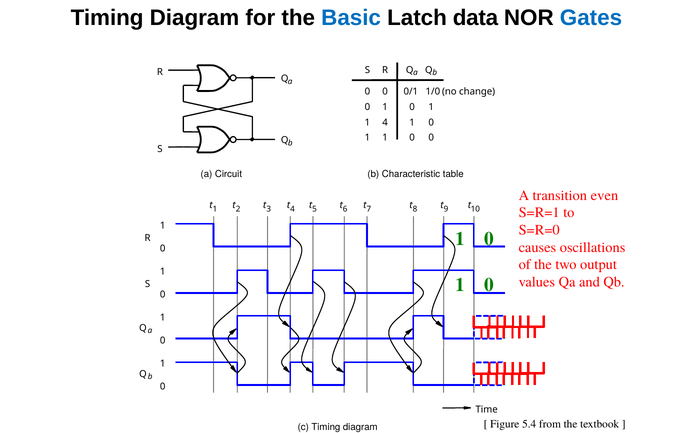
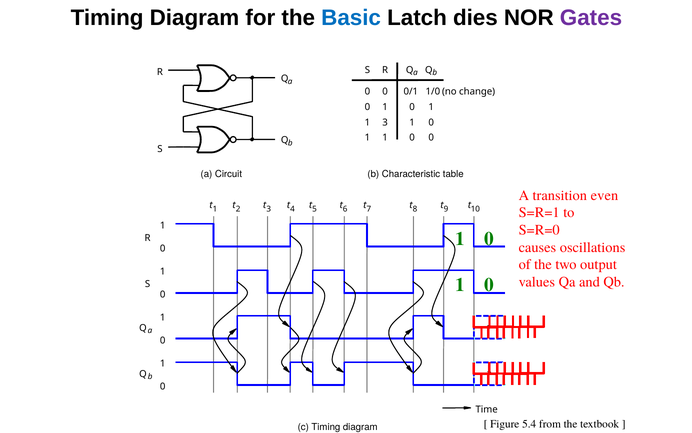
data: data -> dies
Gates colour: blue -> purple
1 4: 4 -> 3
